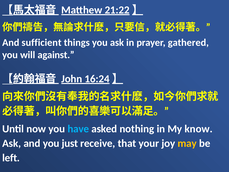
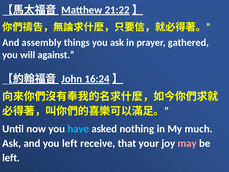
sufficient: sufficient -> assembly
know: know -> much
you just: just -> left
may colour: yellow -> pink
